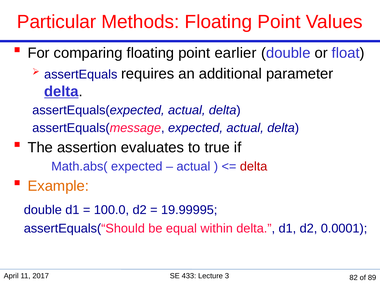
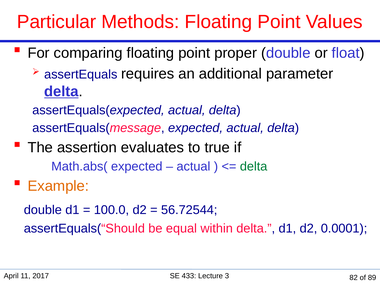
earlier: earlier -> proper
delta at (254, 166) colour: red -> green
19.99995: 19.99995 -> 56.72544
